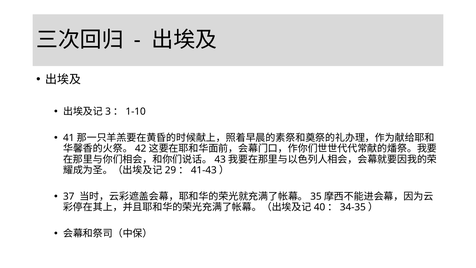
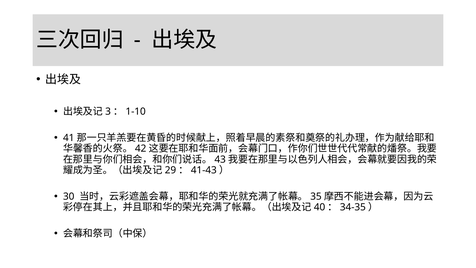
37: 37 -> 30
